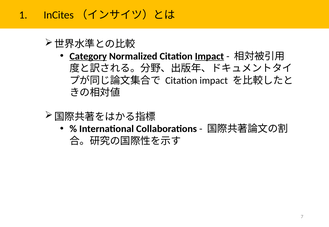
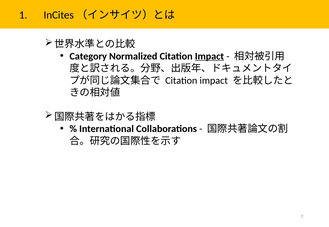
Category underline: present -> none
